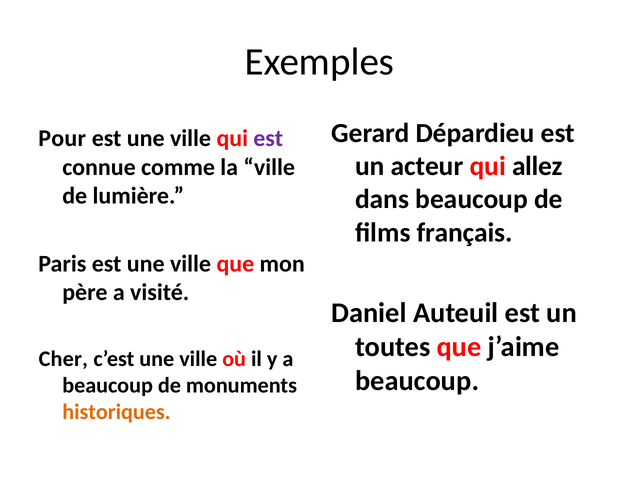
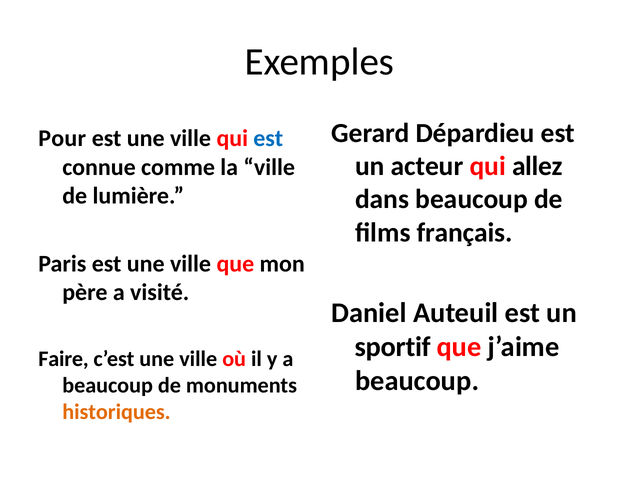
est at (268, 139) colour: purple -> blue
toutes: toutes -> sportif
Cher: Cher -> Faire
